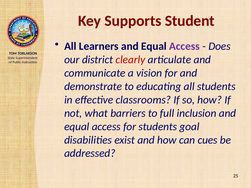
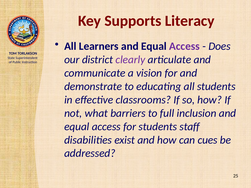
Student: Student -> Literacy
clearly colour: red -> purple
goal: goal -> staff
